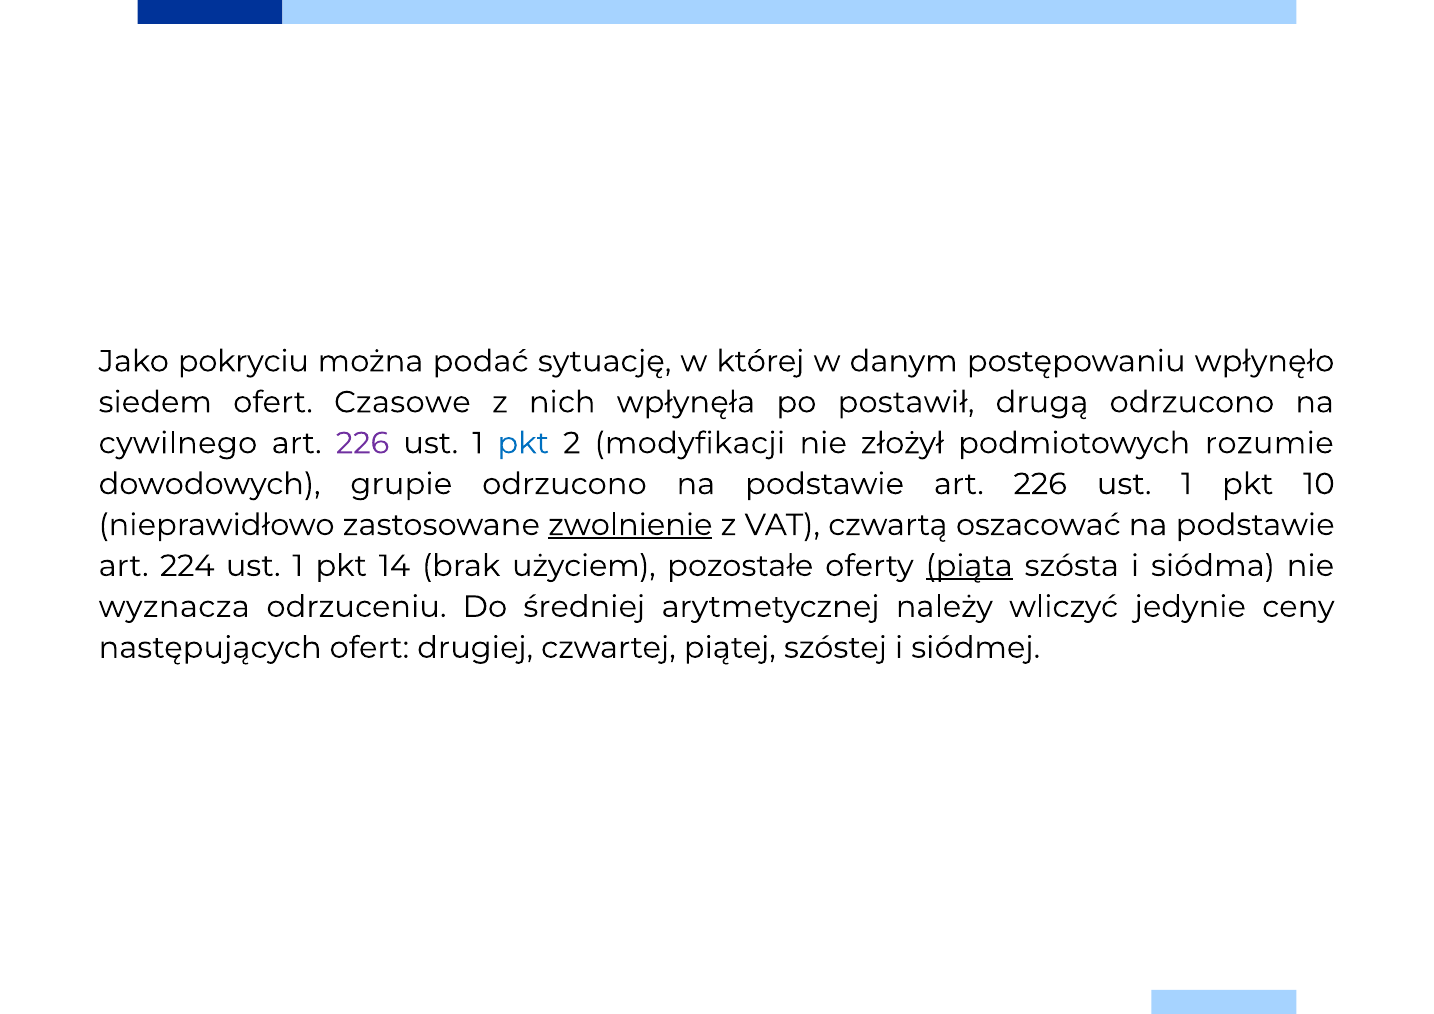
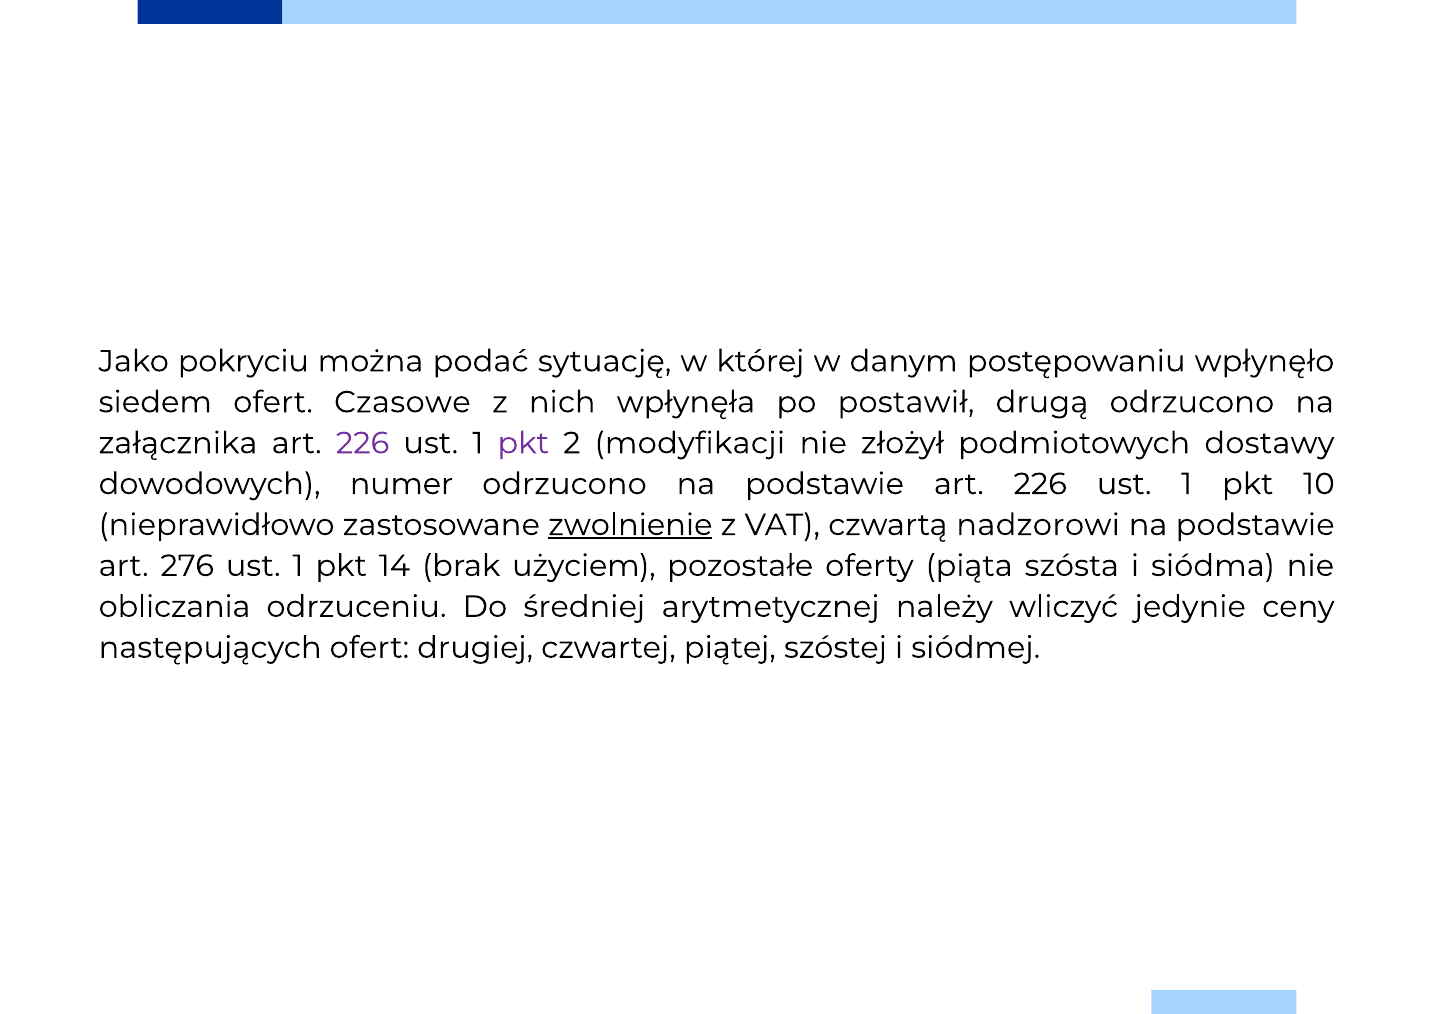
cywilnego: cywilnego -> załącznika
pkt at (523, 443) colour: blue -> purple
rozumie: rozumie -> dostawy
grupie: grupie -> numer
oszacować: oszacować -> nadzorowi
224: 224 -> 276
piąta underline: present -> none
wyznacza: wyznacza -> obliczania
